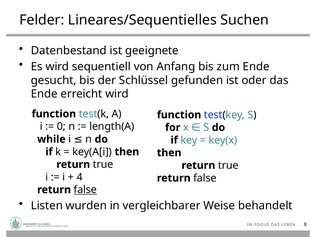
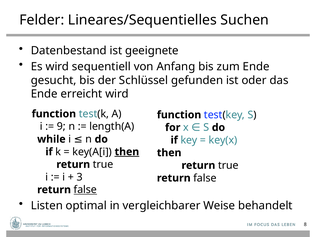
0: 0 -> 9
then at (127, 152) underline: none -> present
4: 4 -> 3
wurden: wurden -> optimal
